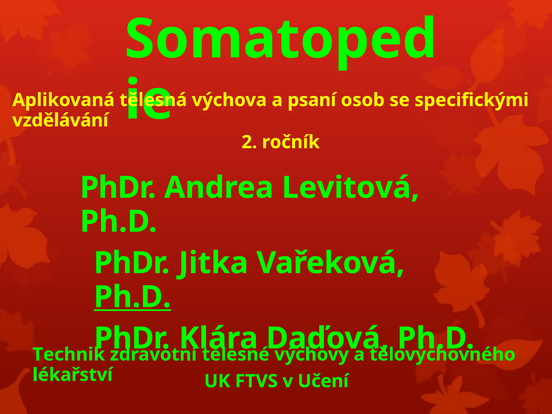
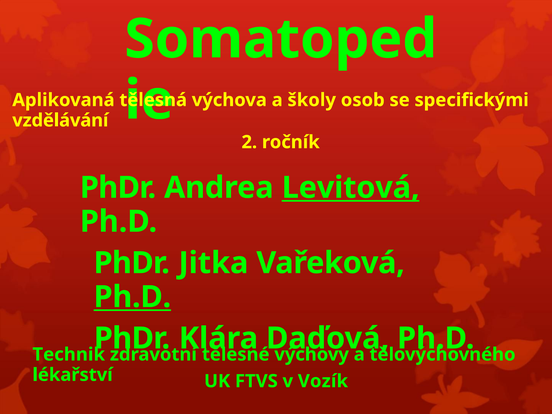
psaní: psaní -> školy
Levitová underline: none -> present
Učení: Učení -> Vozík
